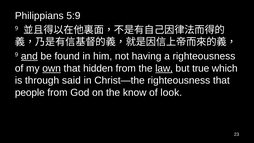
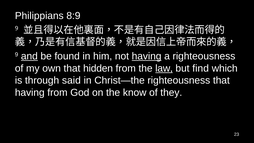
5:9: 5:9 -> 8:9
having at (147, 56) underline: none -> present
own underline: present -> none
true: true -> find
people at (30, 92): people -> having
look: look -> they
